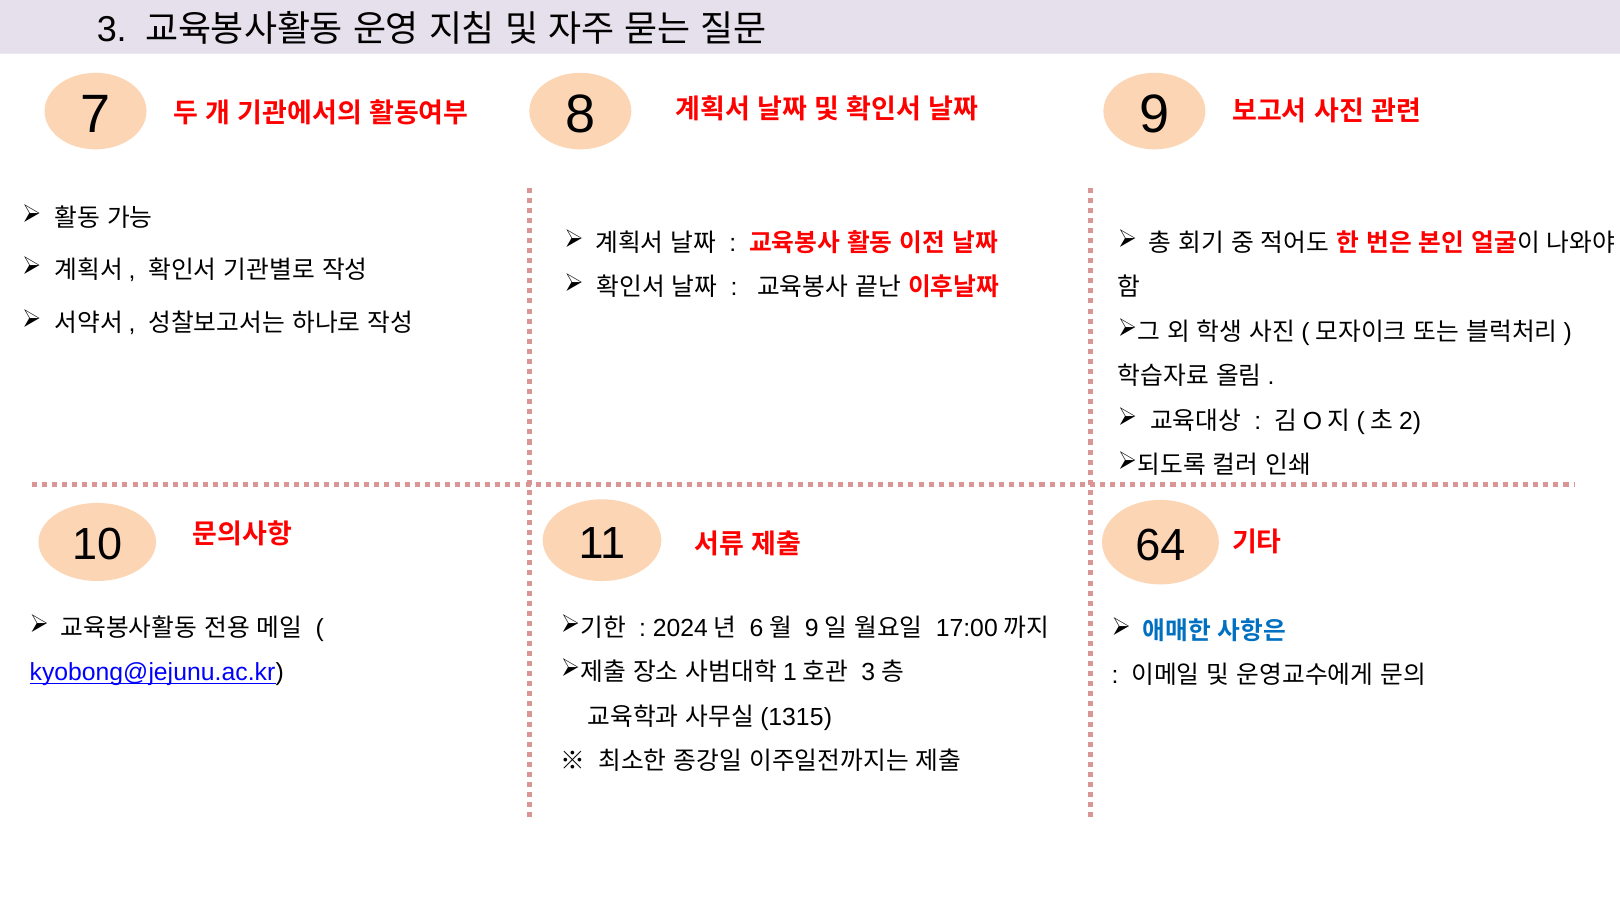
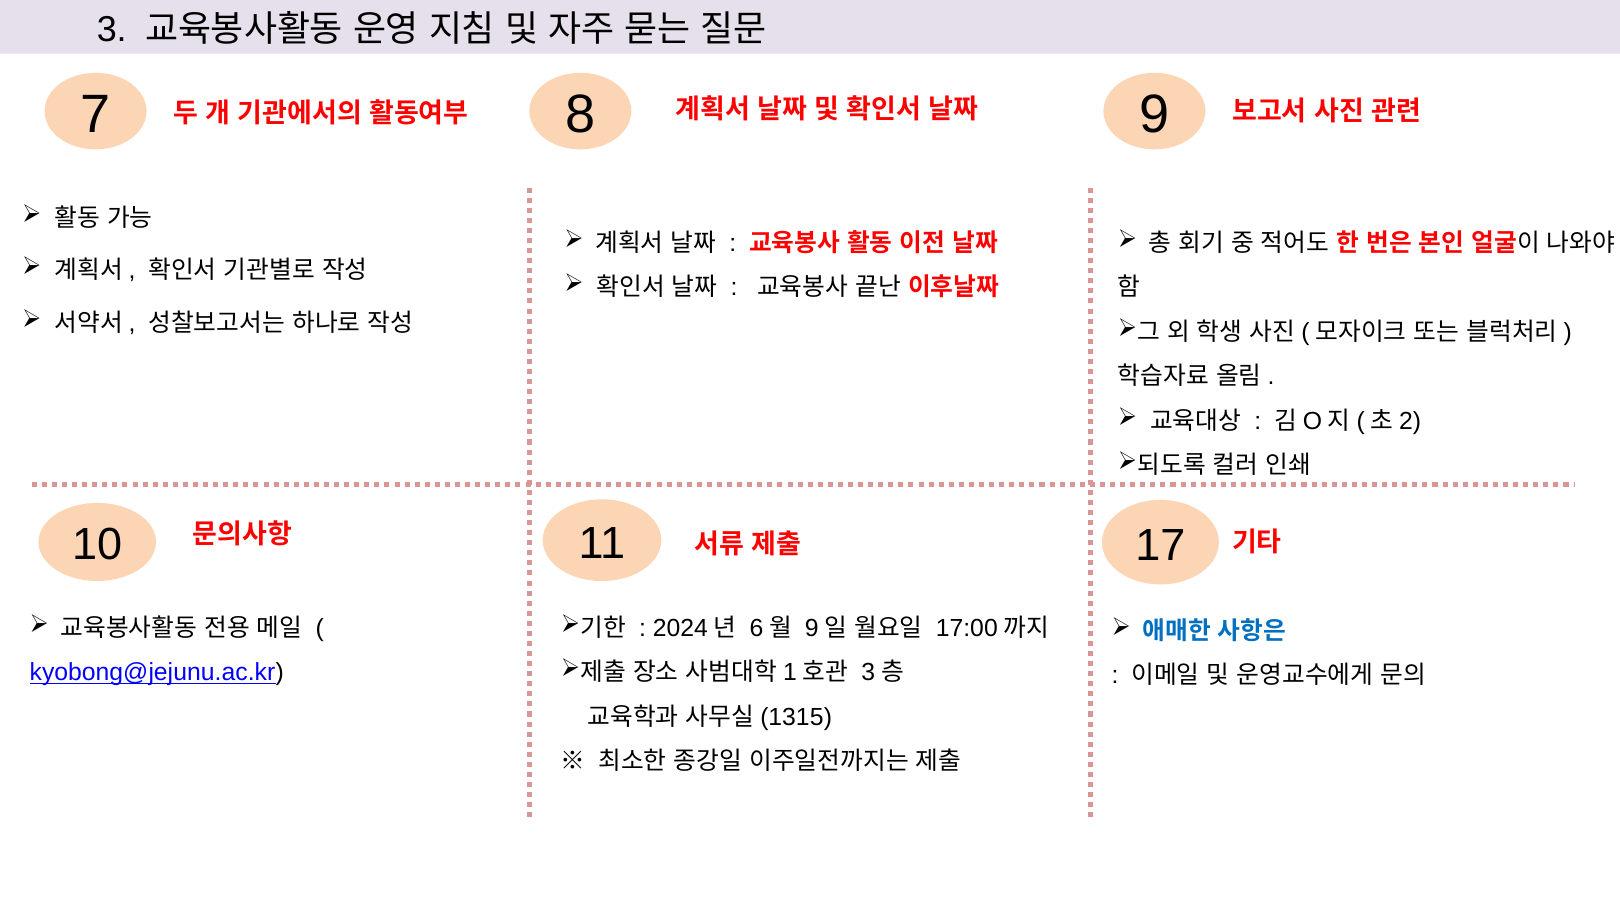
64: 64 -> 17
